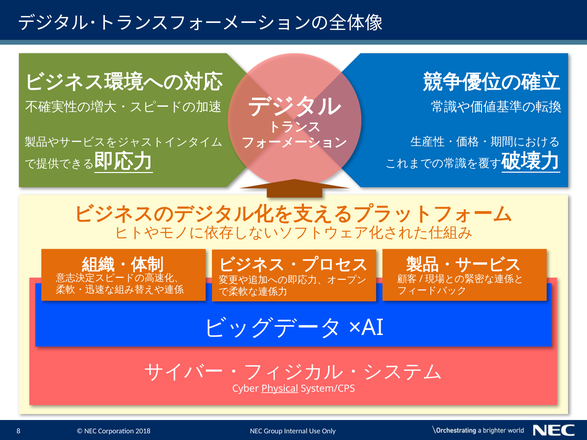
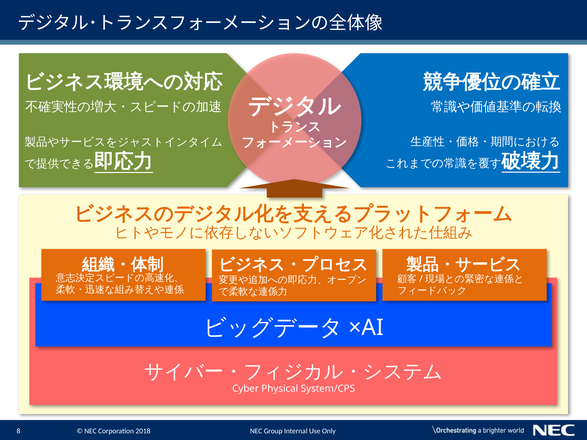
Physical underline: present -> none
